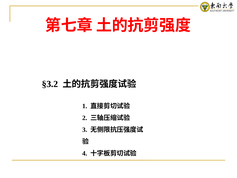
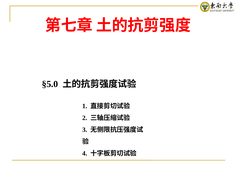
§3.2: §3.2 -> §5.0
